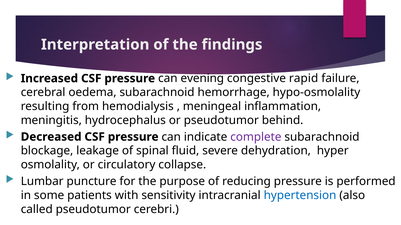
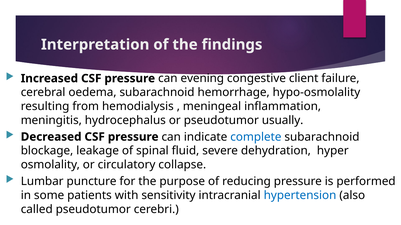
rapid: rapid -> client
behind: behind -> usually
complete colour: purple -> blue
